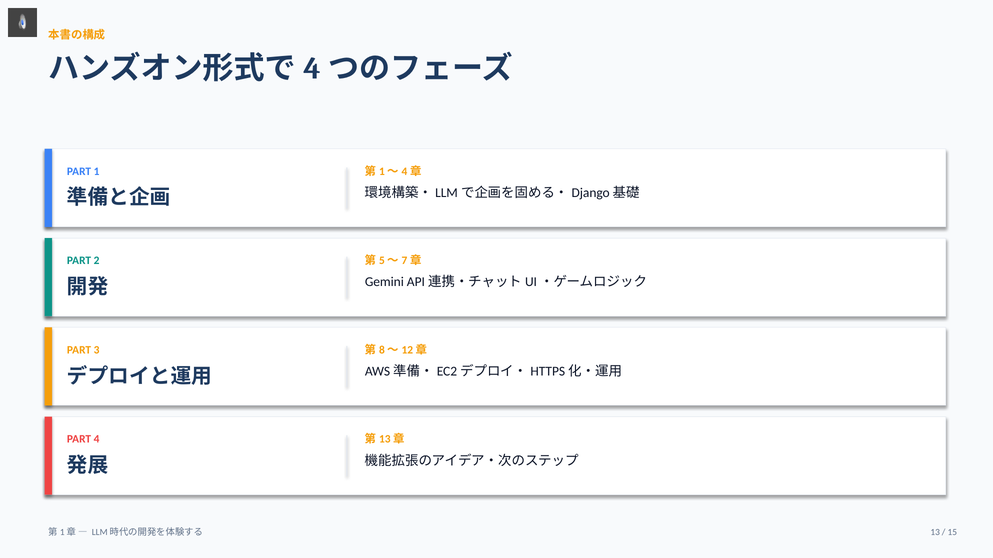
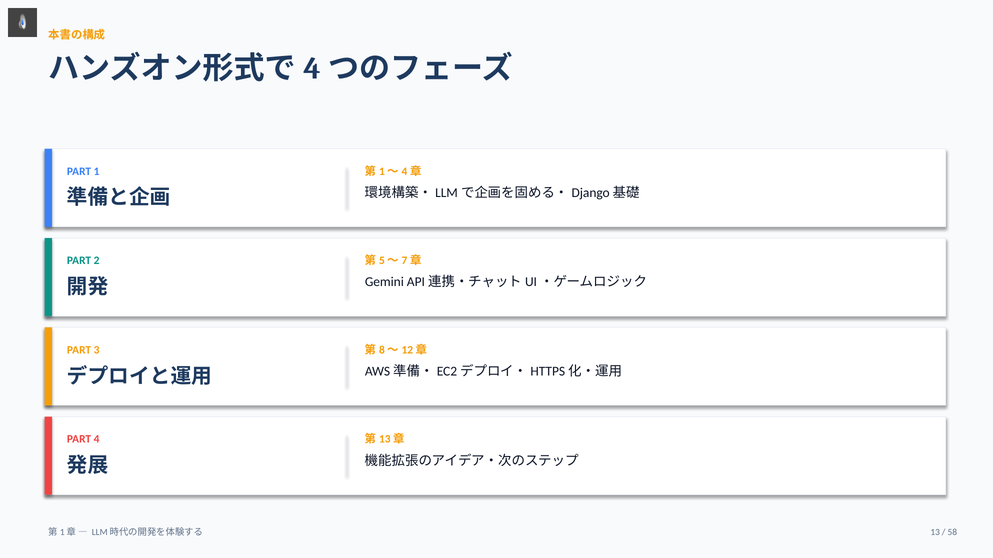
15: 15 -> 58
